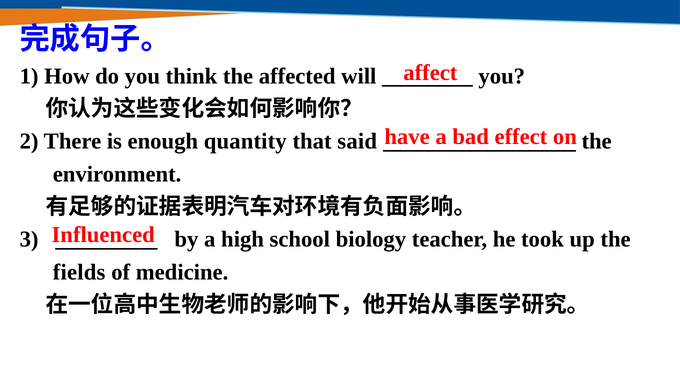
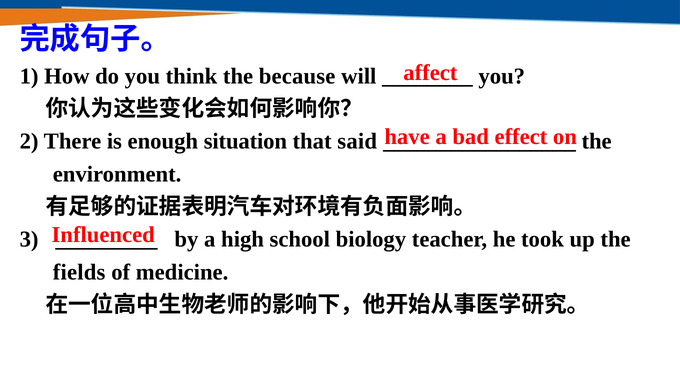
affected: affected -> because
quantity: quantity -> situation
